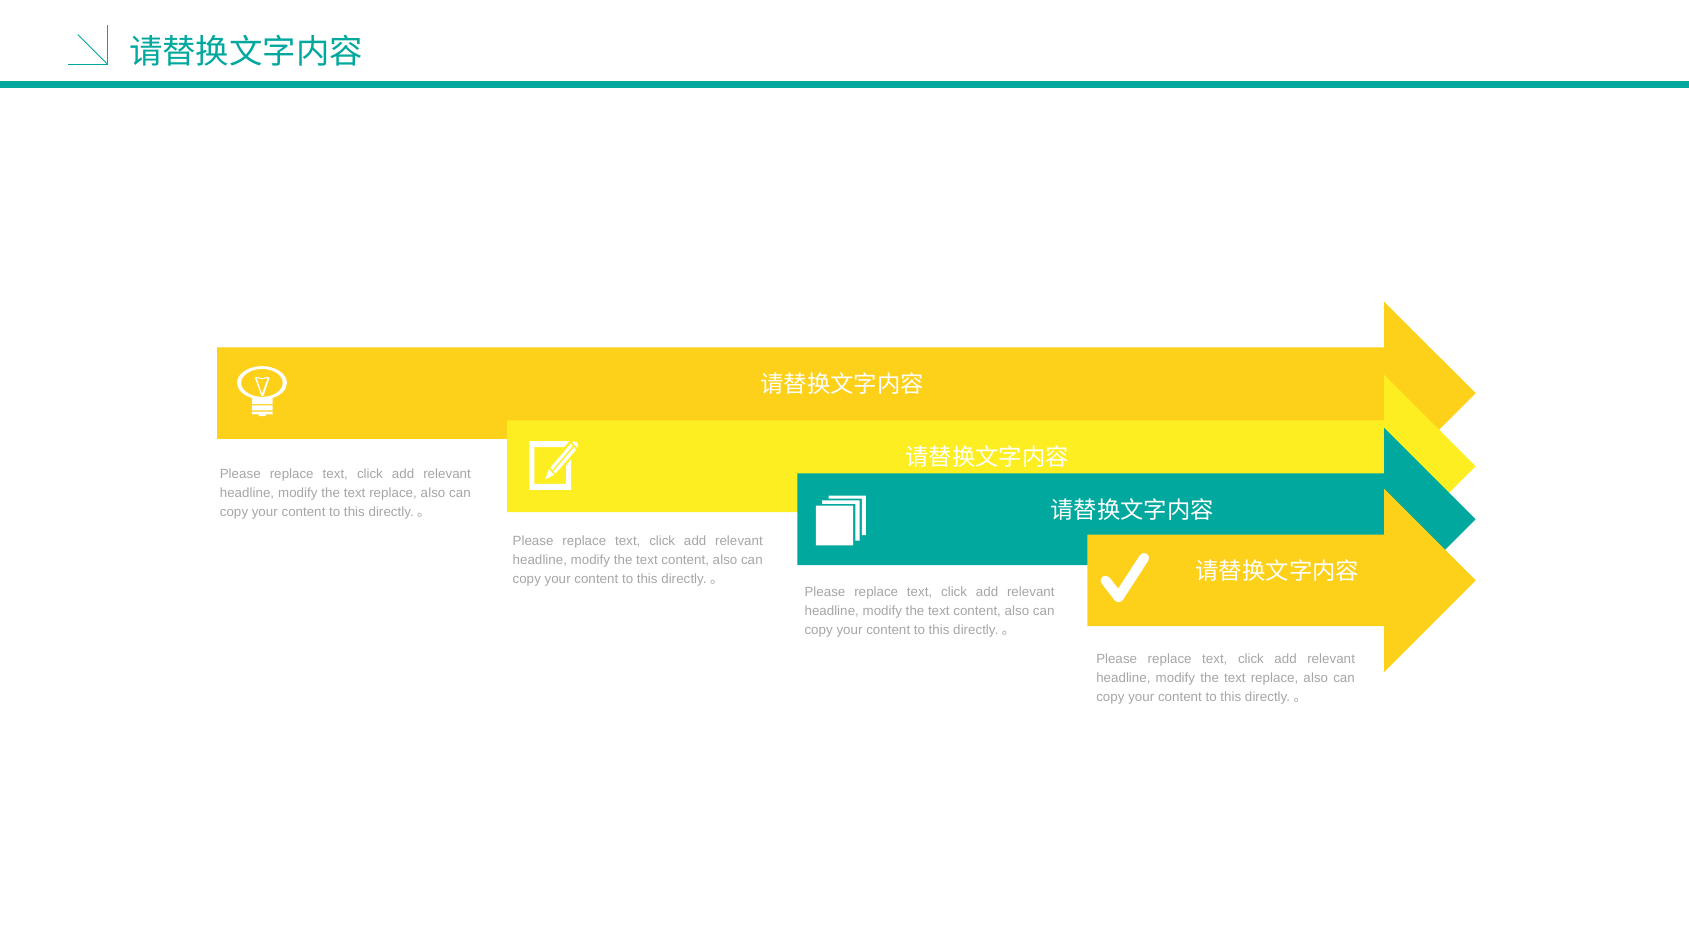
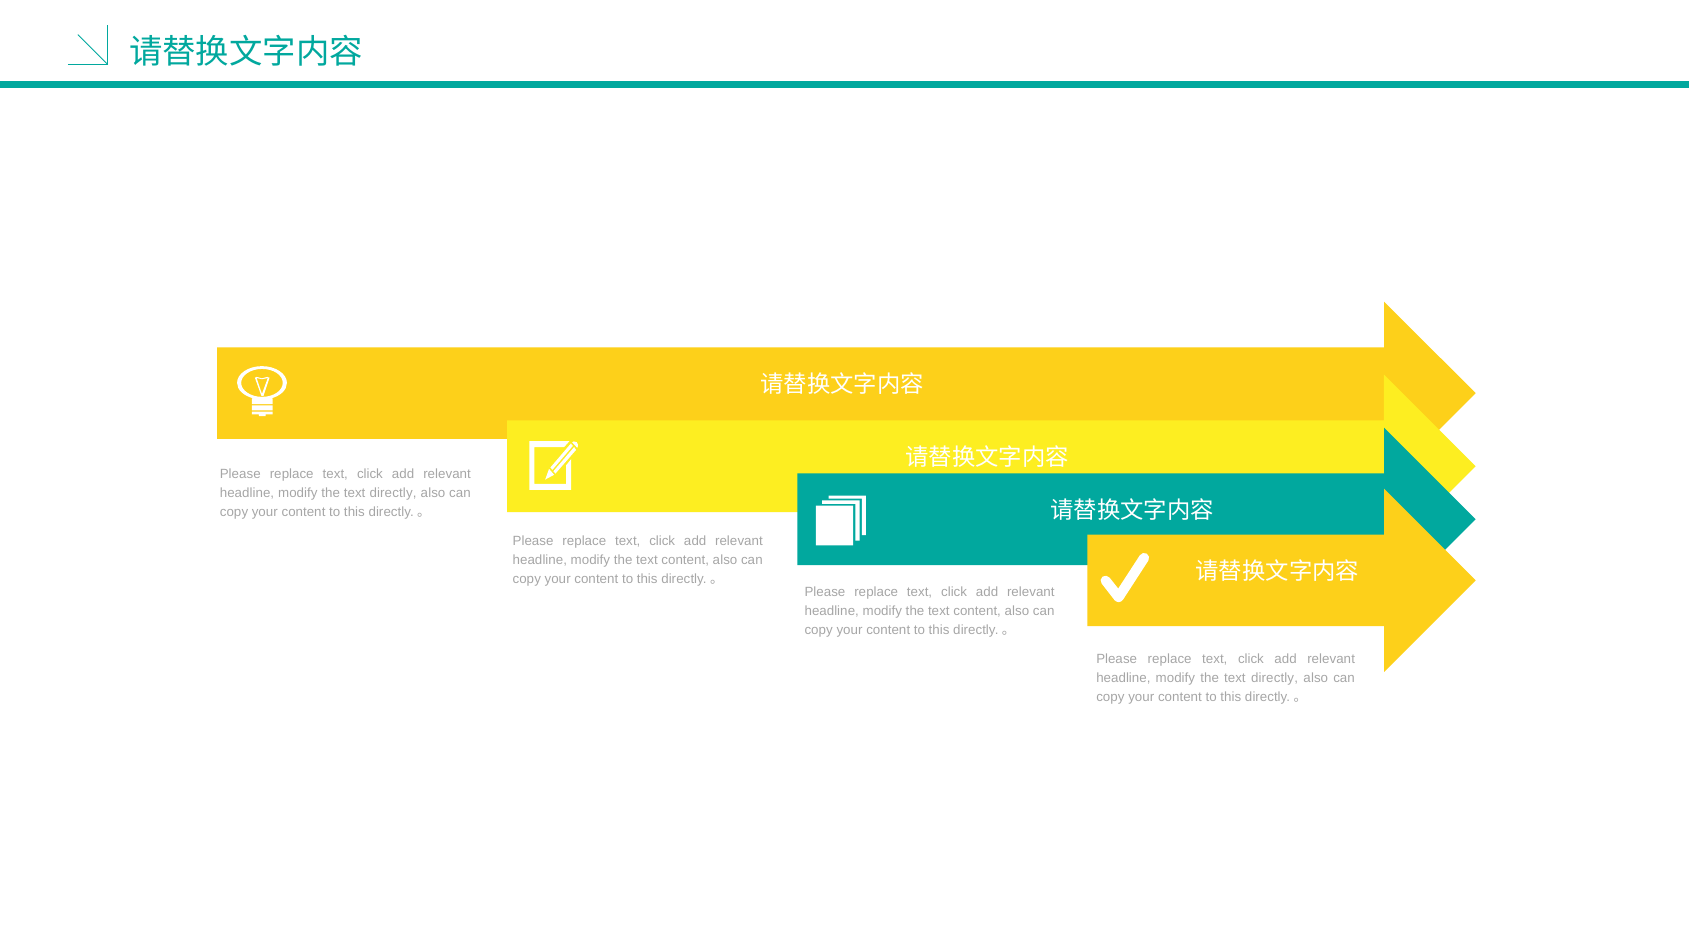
replace at (393, 493): replace -> directly
replace at (1275, 678): replace -> directly
